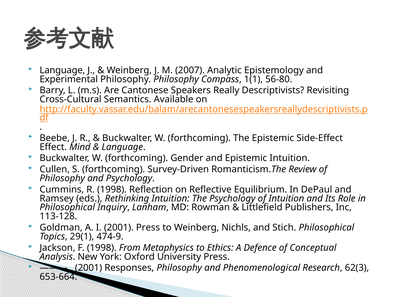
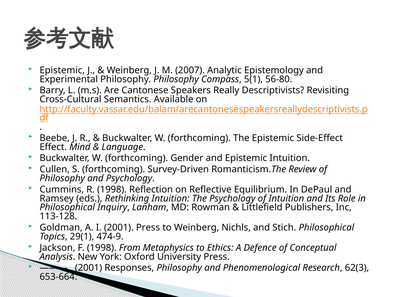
Language at (62, 70): Language -> Epistemic
1(1: 1(1 -> 5(1
